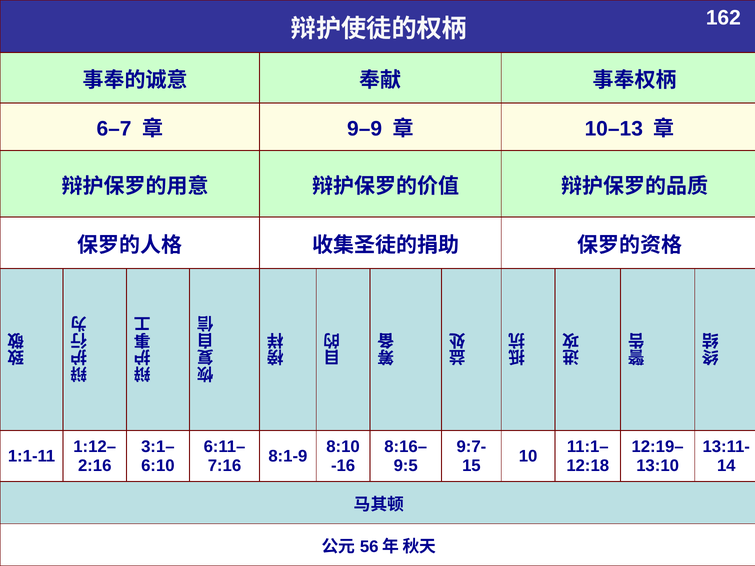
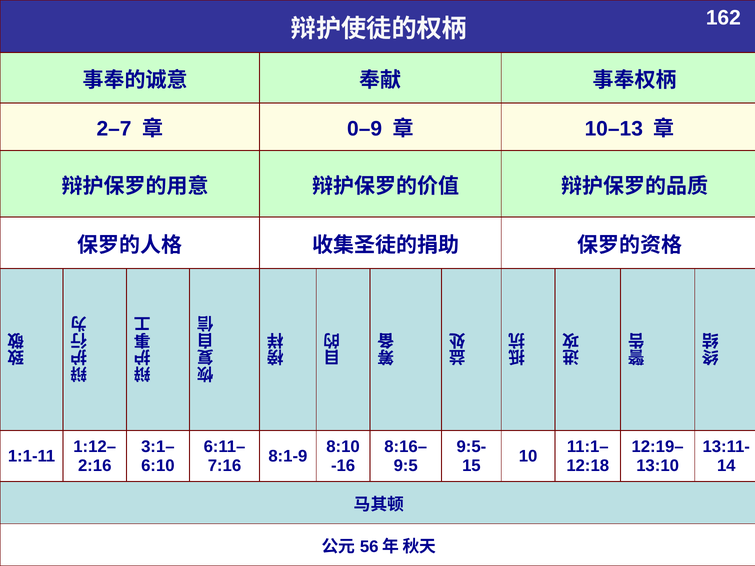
6–7: 6–7 -> 2–7
9–9: 9–9 -> 0–9
9:7-: 9:7- -> 9:5-
